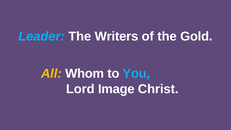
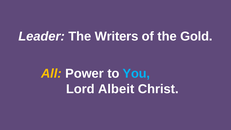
Leader colour: light blue -> white
Whom: Whom -> Power
Image: Image -> Albeit
